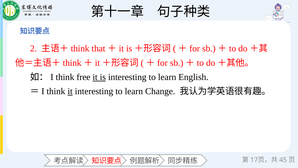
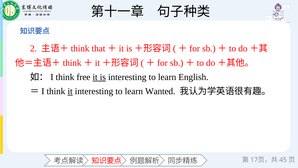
Change: Change -> Wanted
